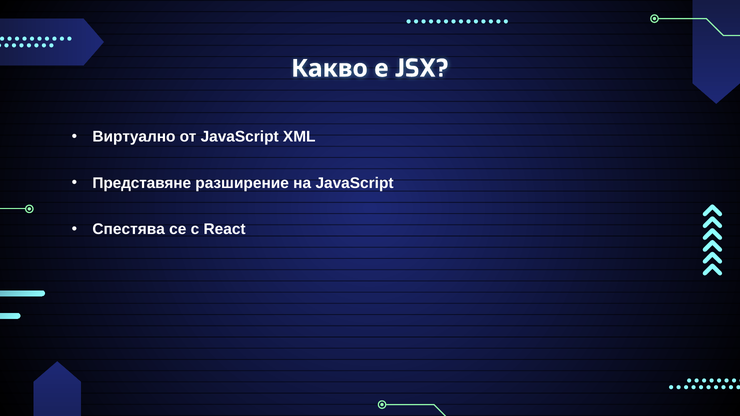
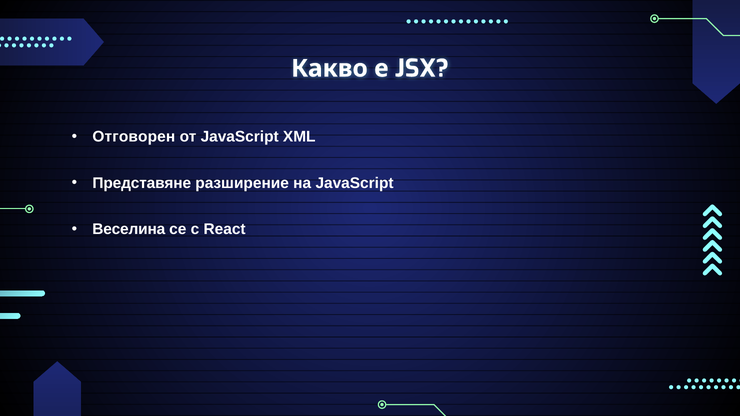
Виртуално: Виртуално -> Отговорен
Спестява: Спестява -> Веселина
